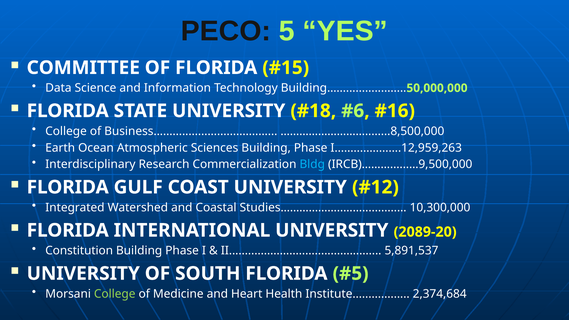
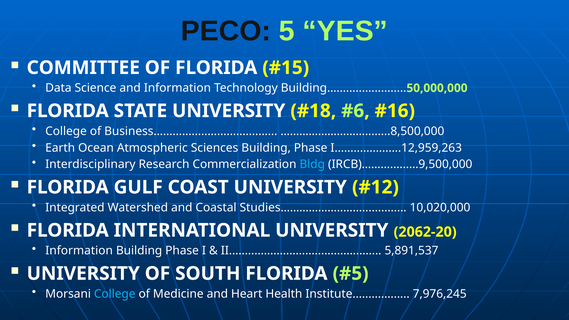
10,300,000: 10,300,000 -> 10,020,000
2089-20: 2089-20 -> 2062-20
Constitution at (79, 251): Constitution -> Information
College at (115, 294) colour: light green -> light blue
2,374,684: 2,374,684 -> 7,976,245
